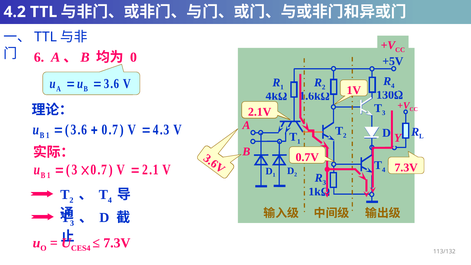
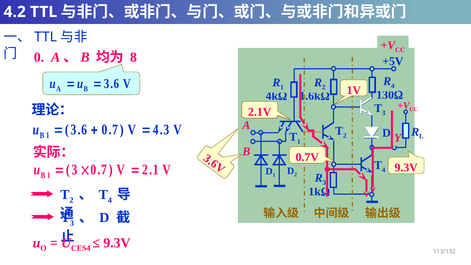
6 at (39, 57): 6 -> 0
0 at (134, 57): 0 -> 8
7.3V at (406, 167): 7.3V -> 9.3V
7.3V at (117, 243): 7.3V -> 9.3V
